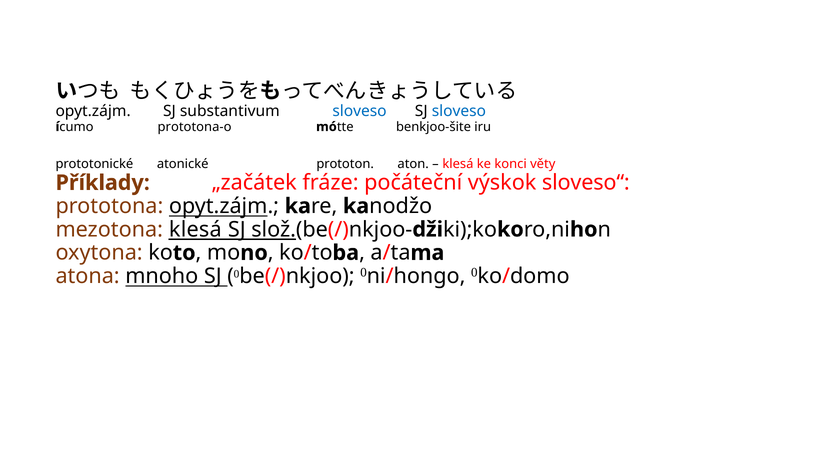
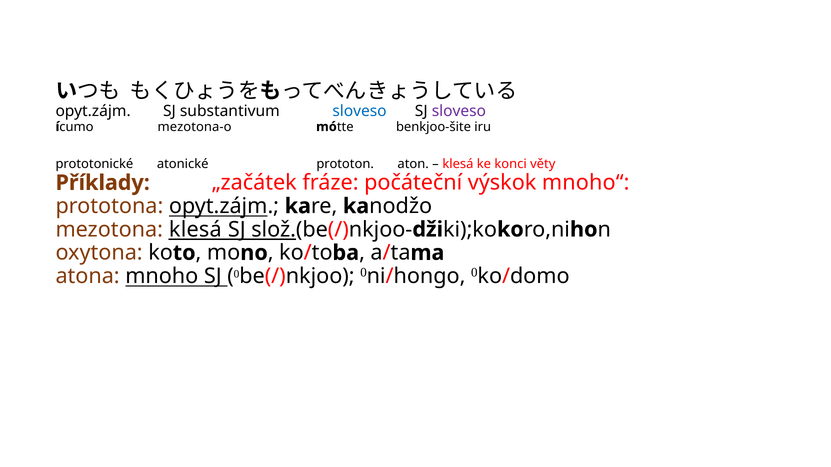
sloveso at (459, 111) colour: blue -> purple
prototona-o: prototona-o -> mezotona-o
sloveso“: sloveso“ -> mnoho“
